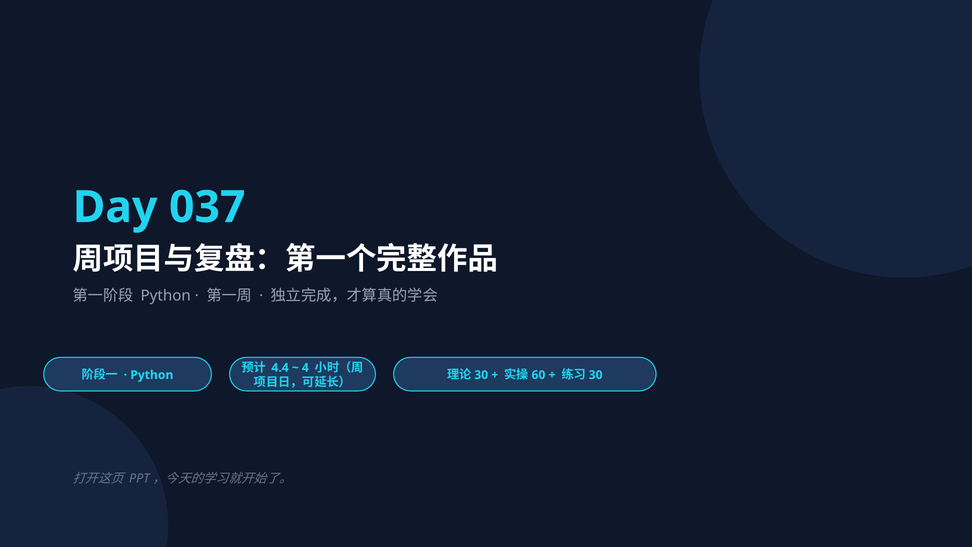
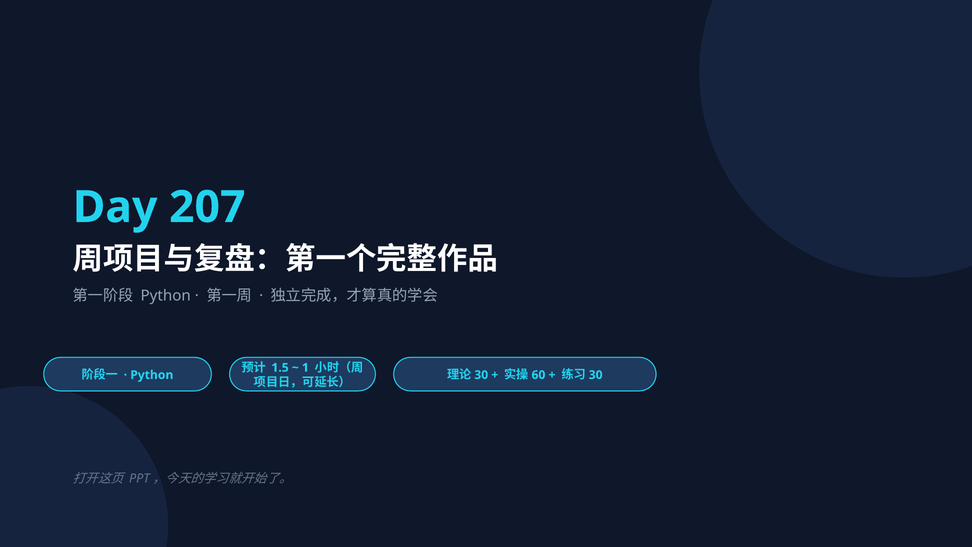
037: 037 -> 207
4.4: 4.4 -> 1.5
4: 4 -> 1
